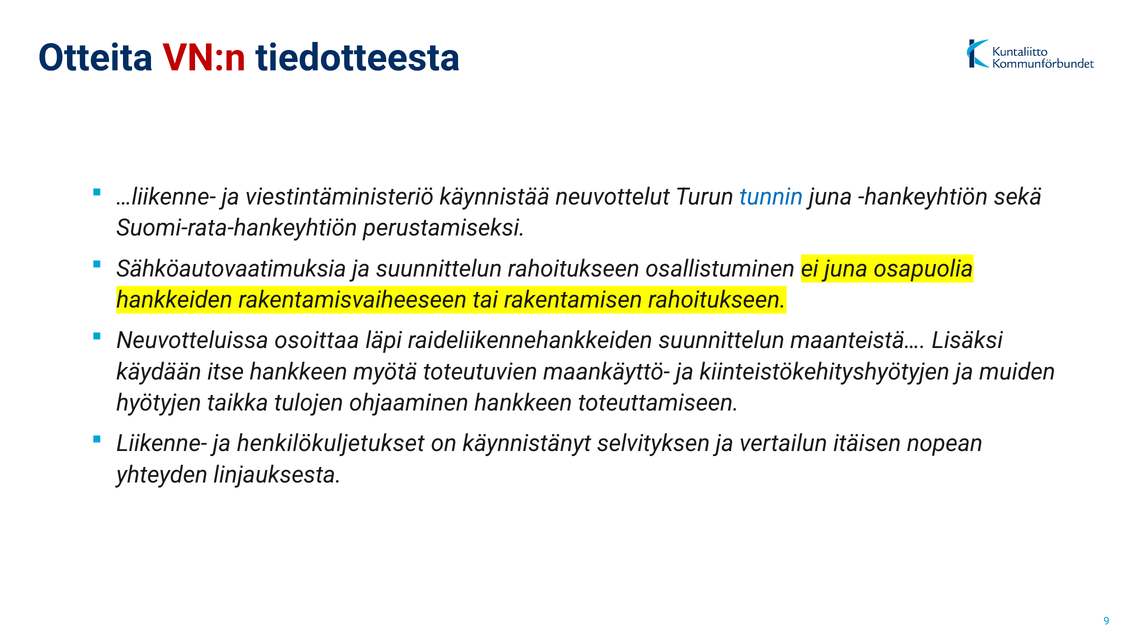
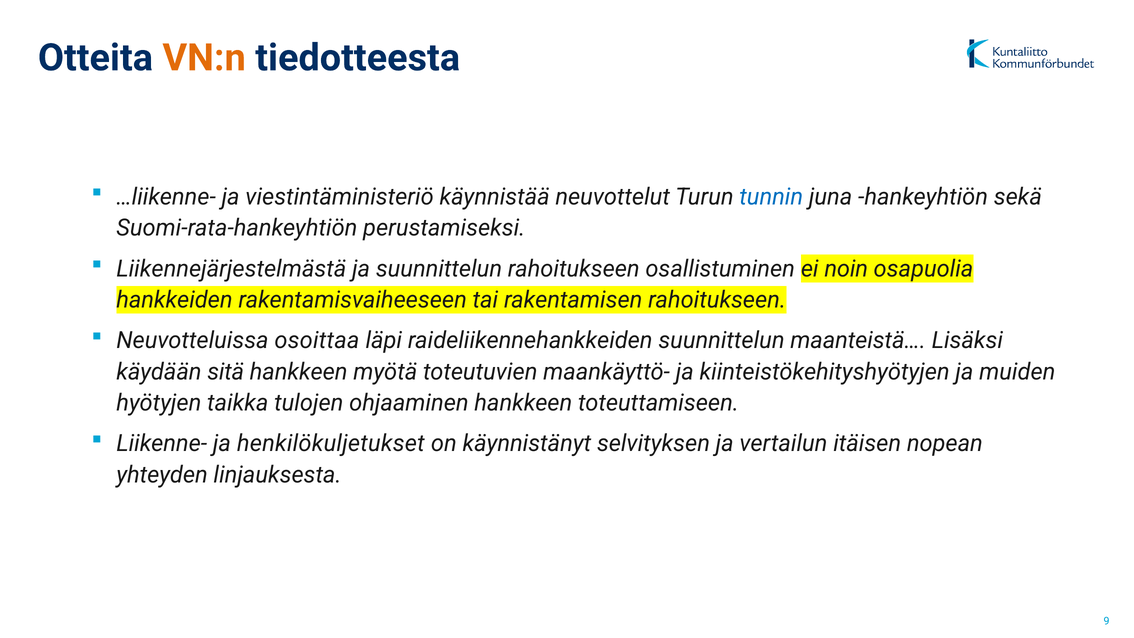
VN:n colour: red -> orange
Sähköautovaatimuksia: Sähköautovaatimuksia -> Liikennejärjestelmästä
ei juna: juna -> noin
itse: itse -> sitä
